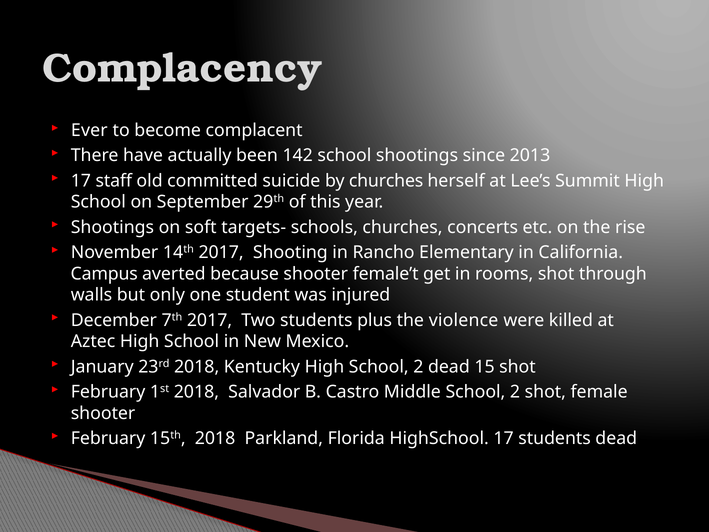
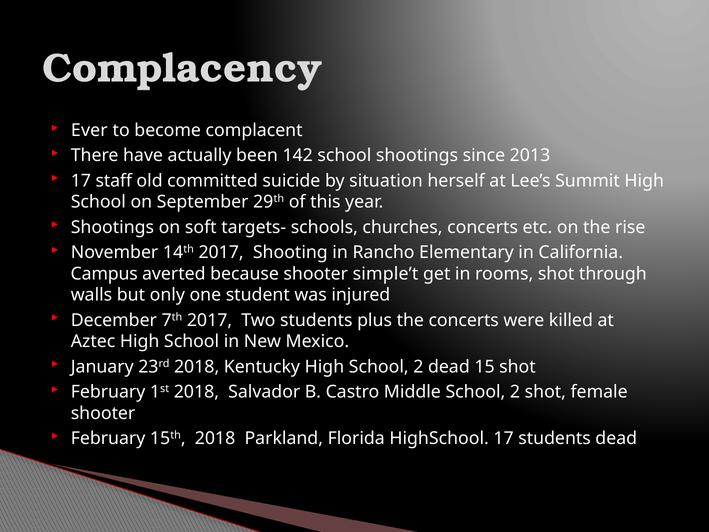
by churches: churches -> situation
female’t: female’t -> simple’t
the violence: violence -> concerts
